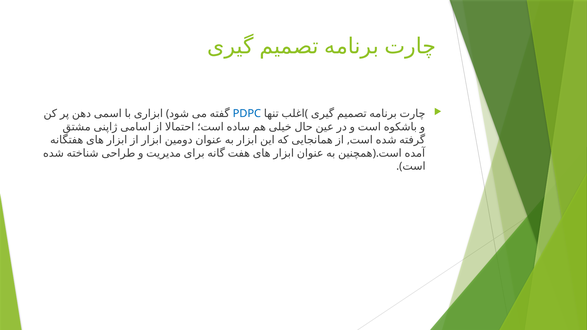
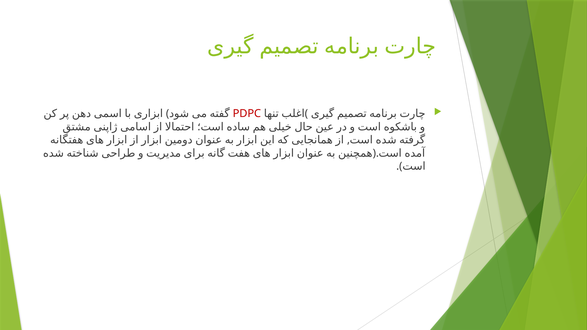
PDPC colour: blue -> red
